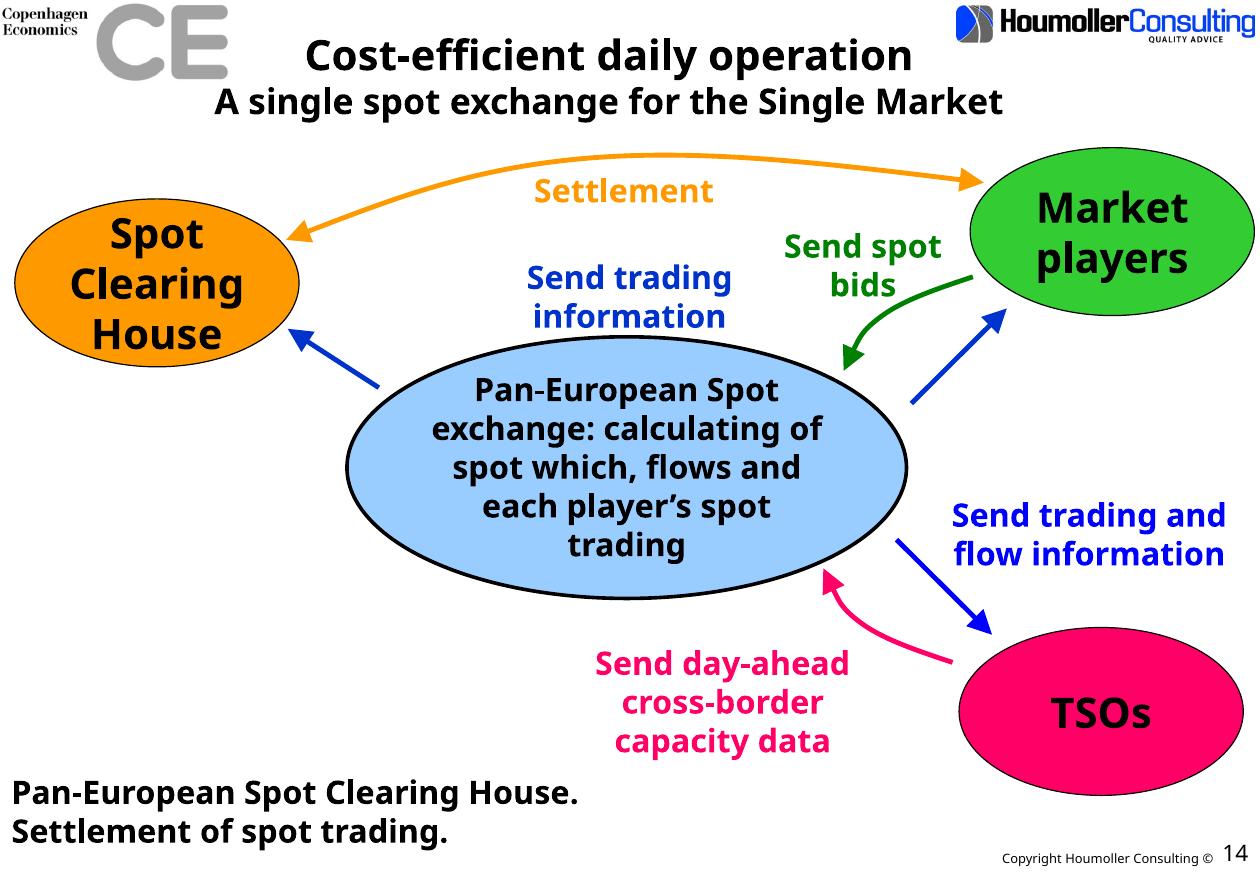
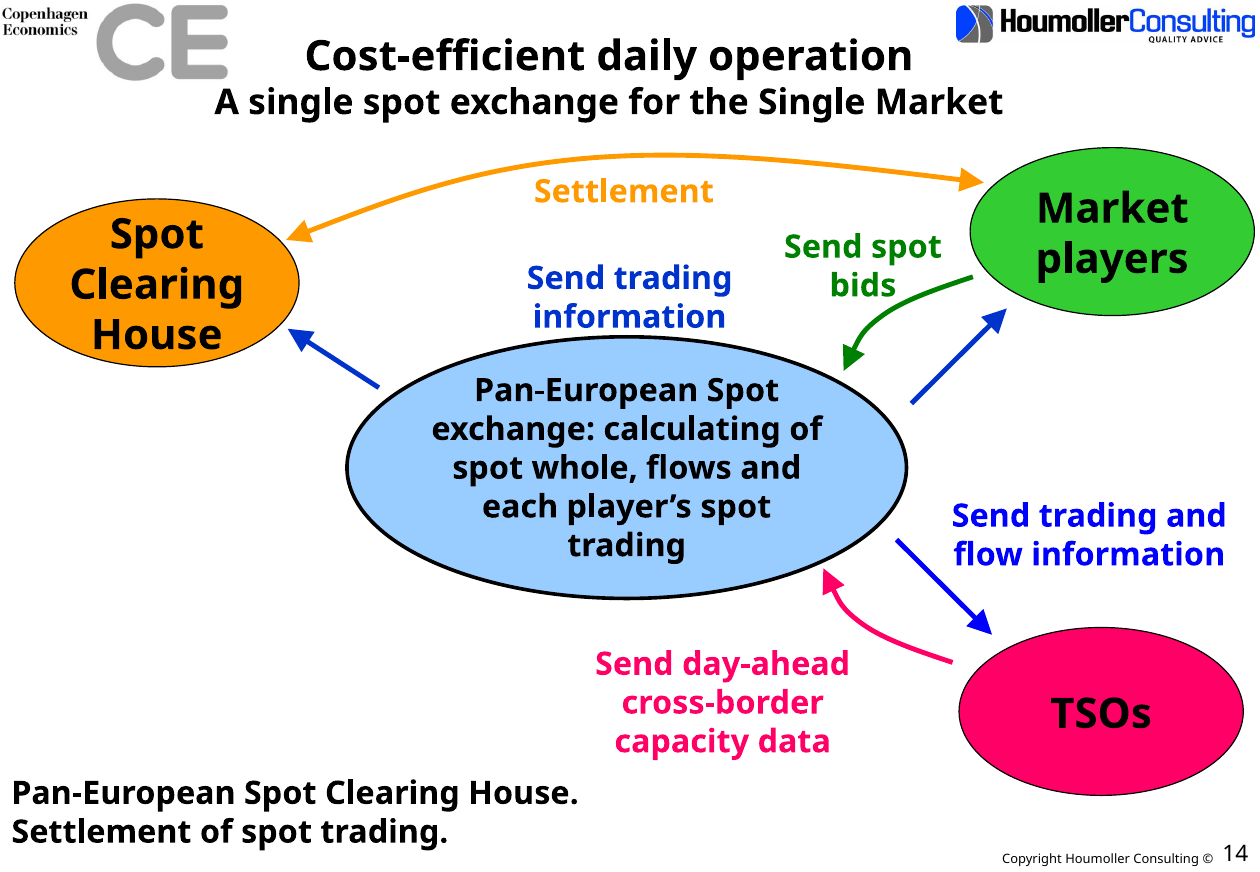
which: which -> whole
